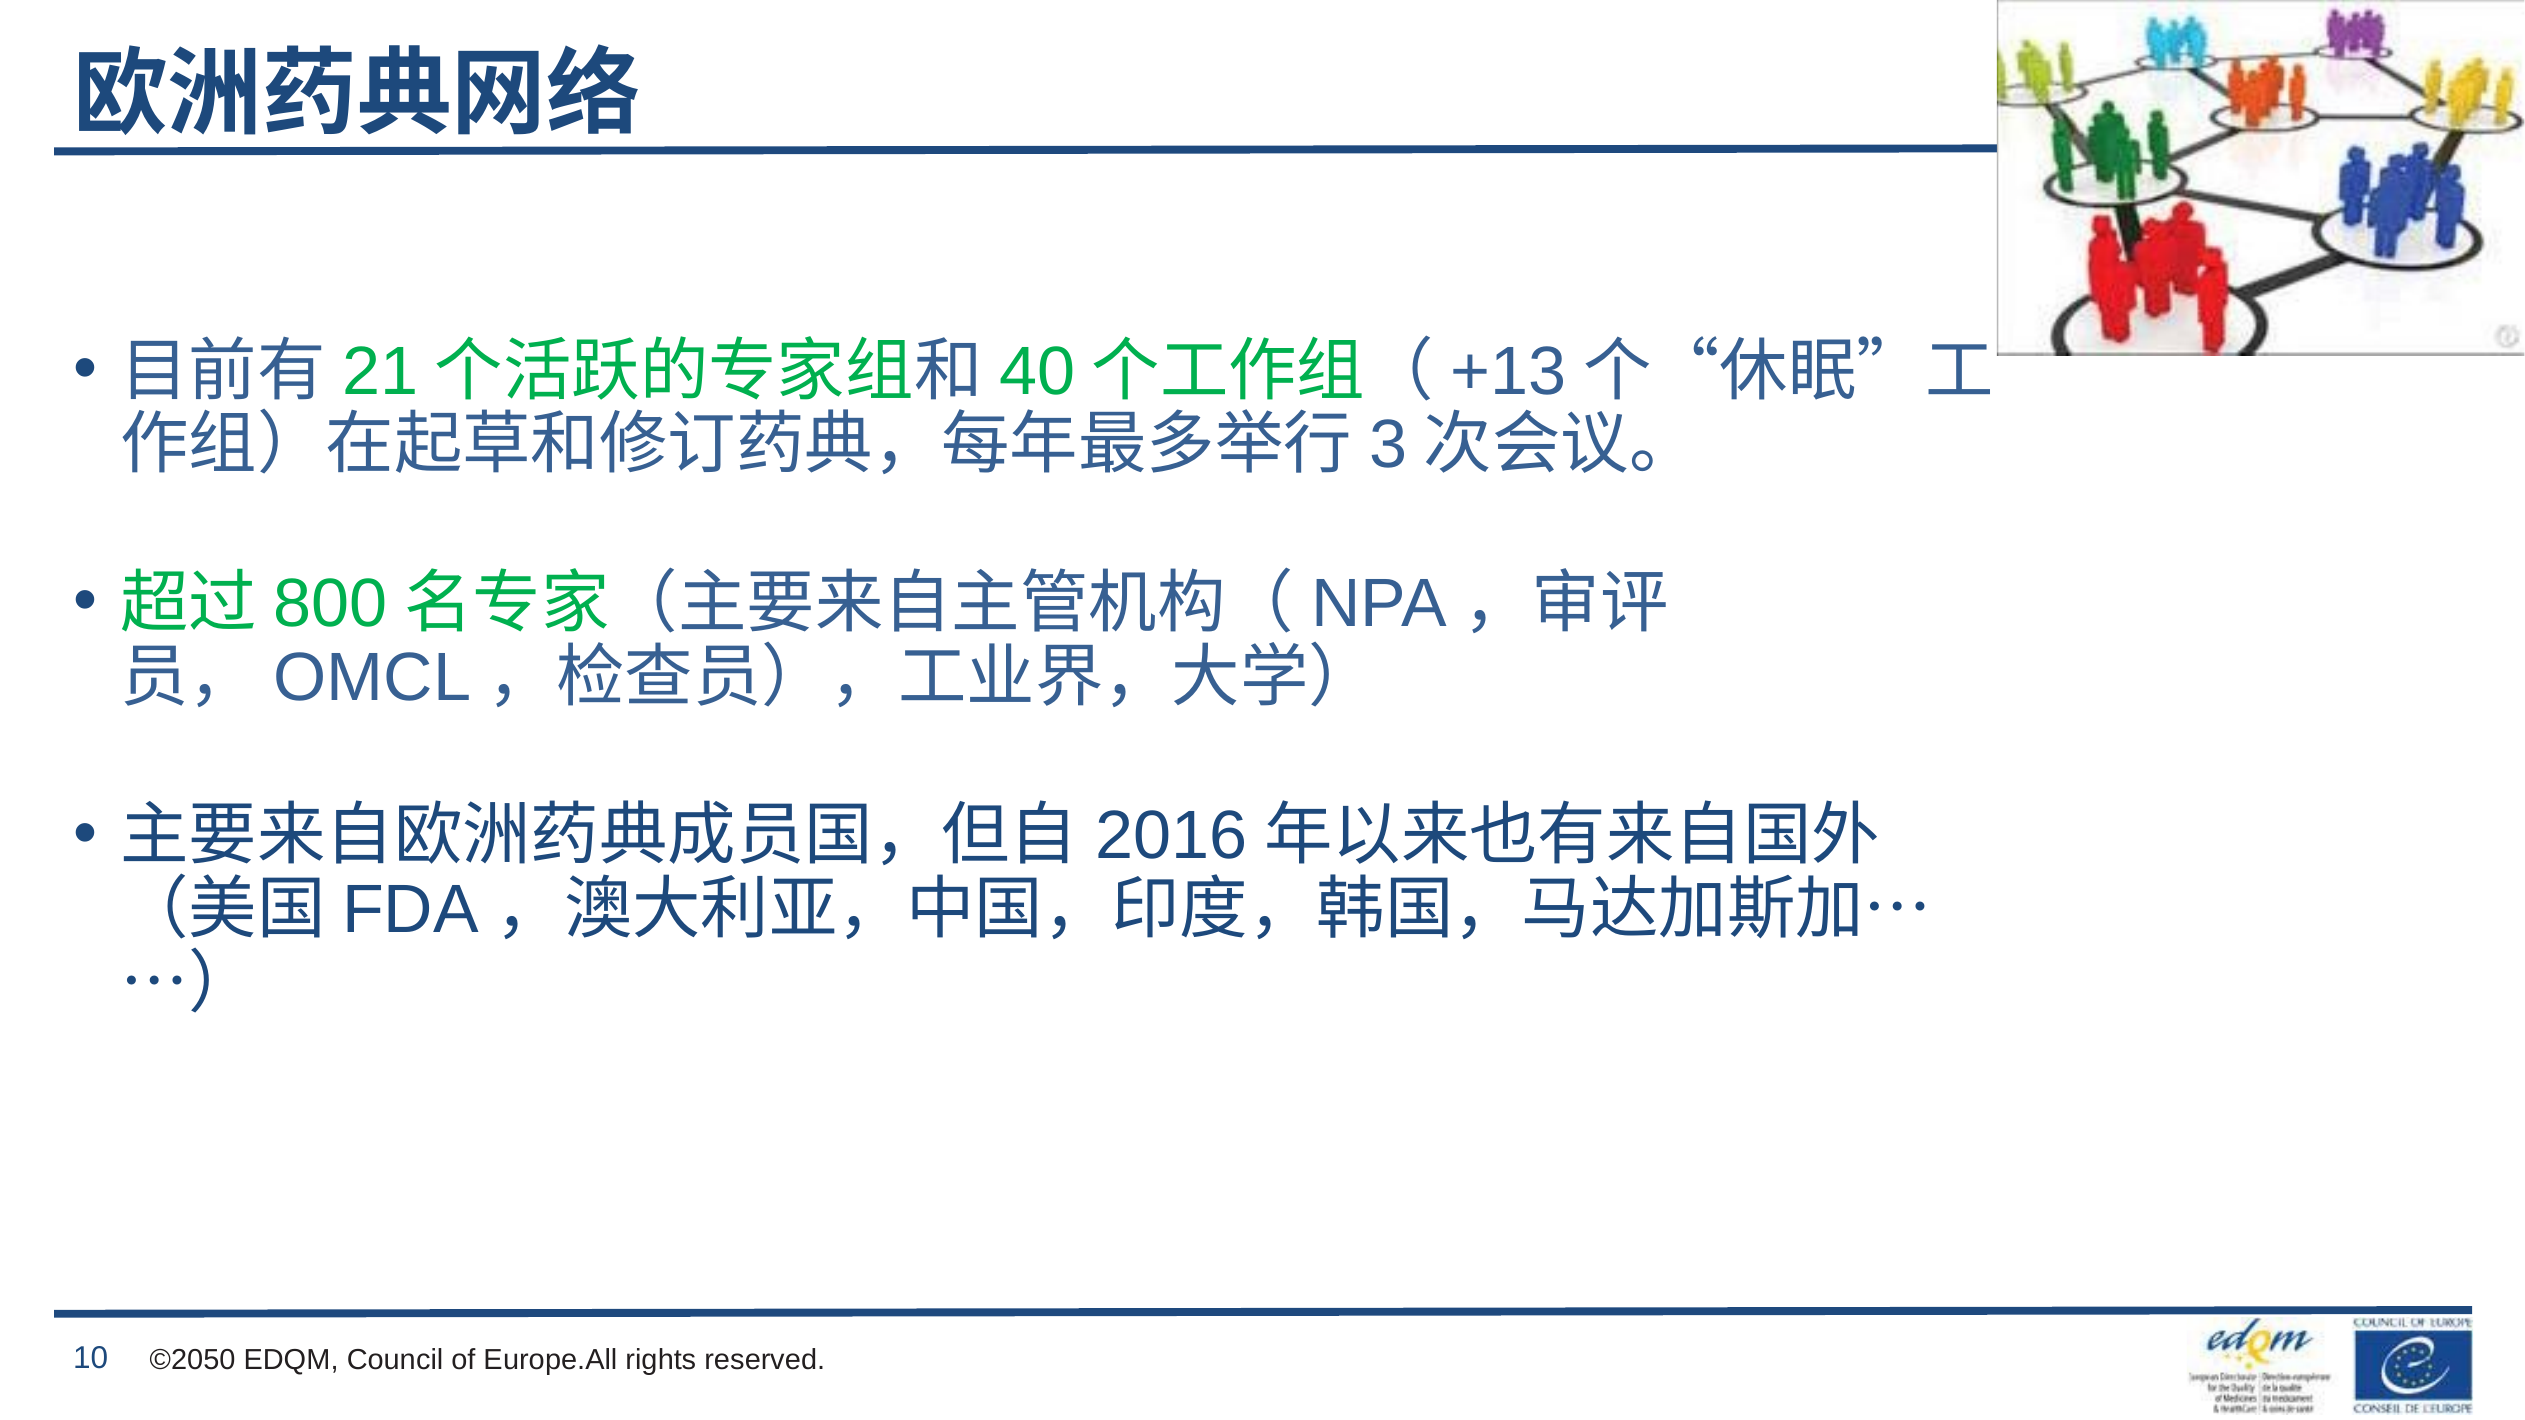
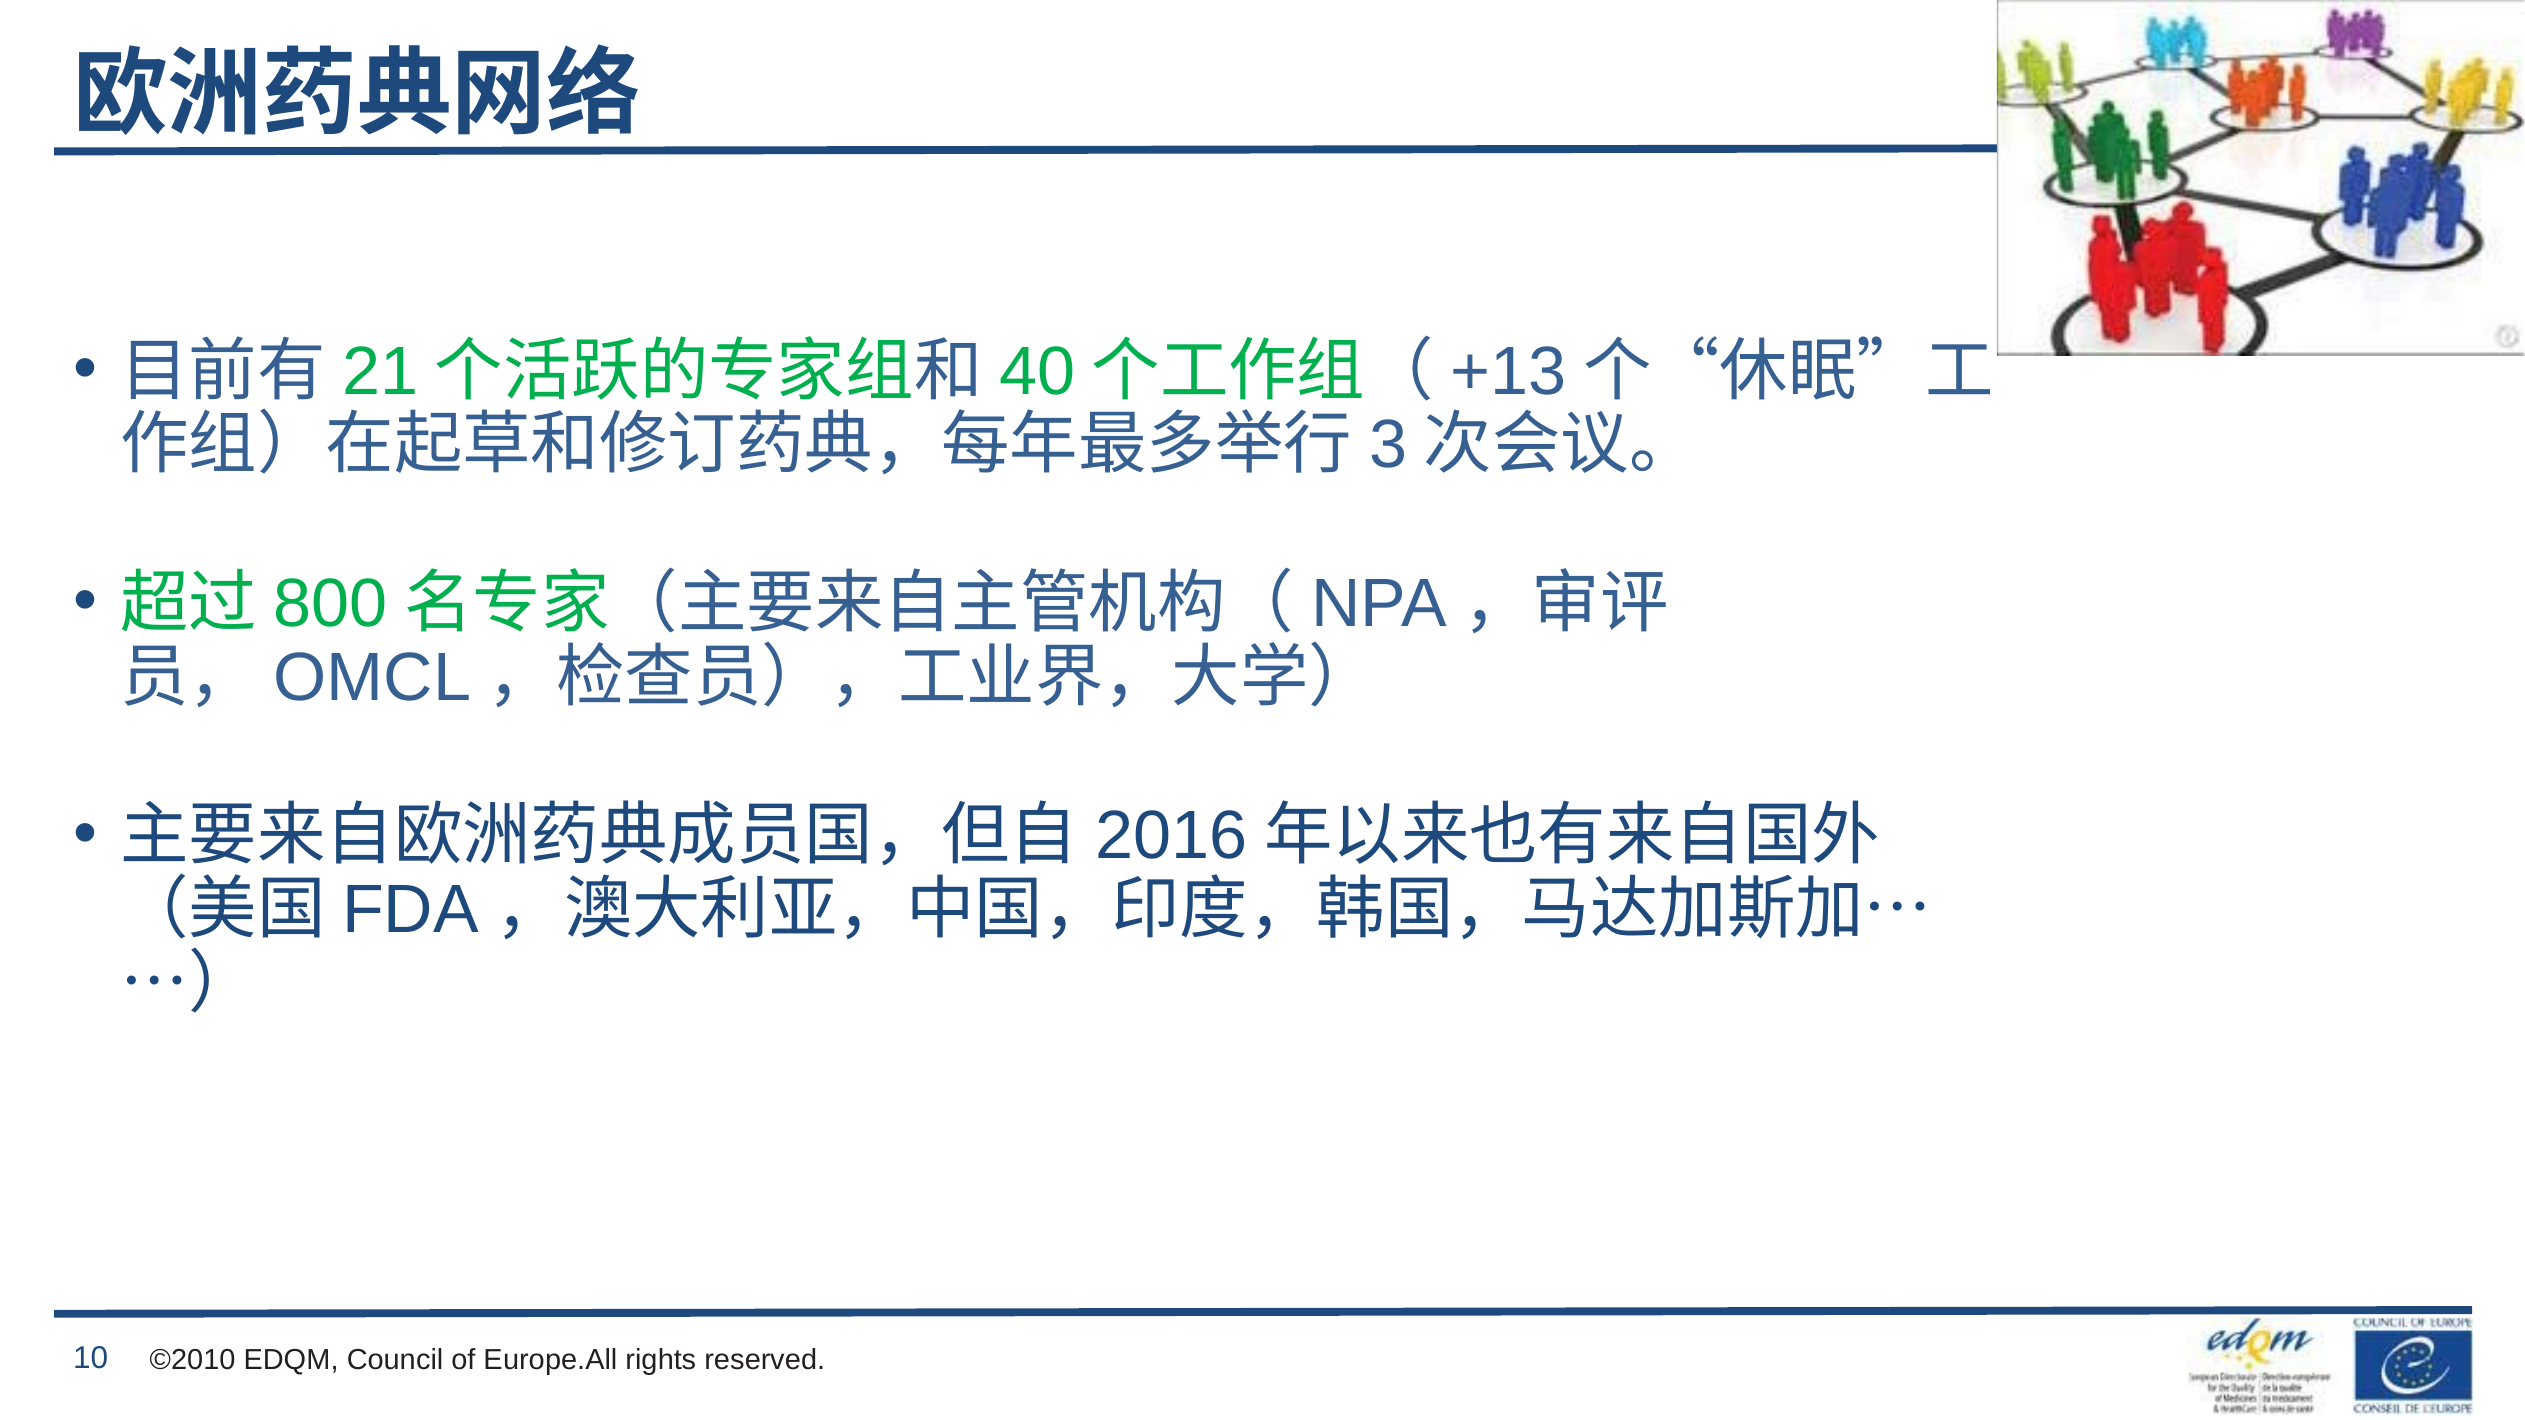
©2050: ©2050 -> ©2010
